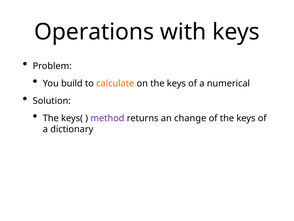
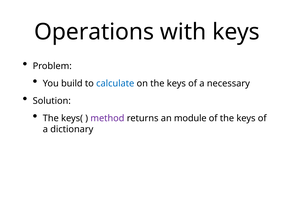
calculate colour: orange -> blue
numerical: numerical -> necessary
change: change -> module
